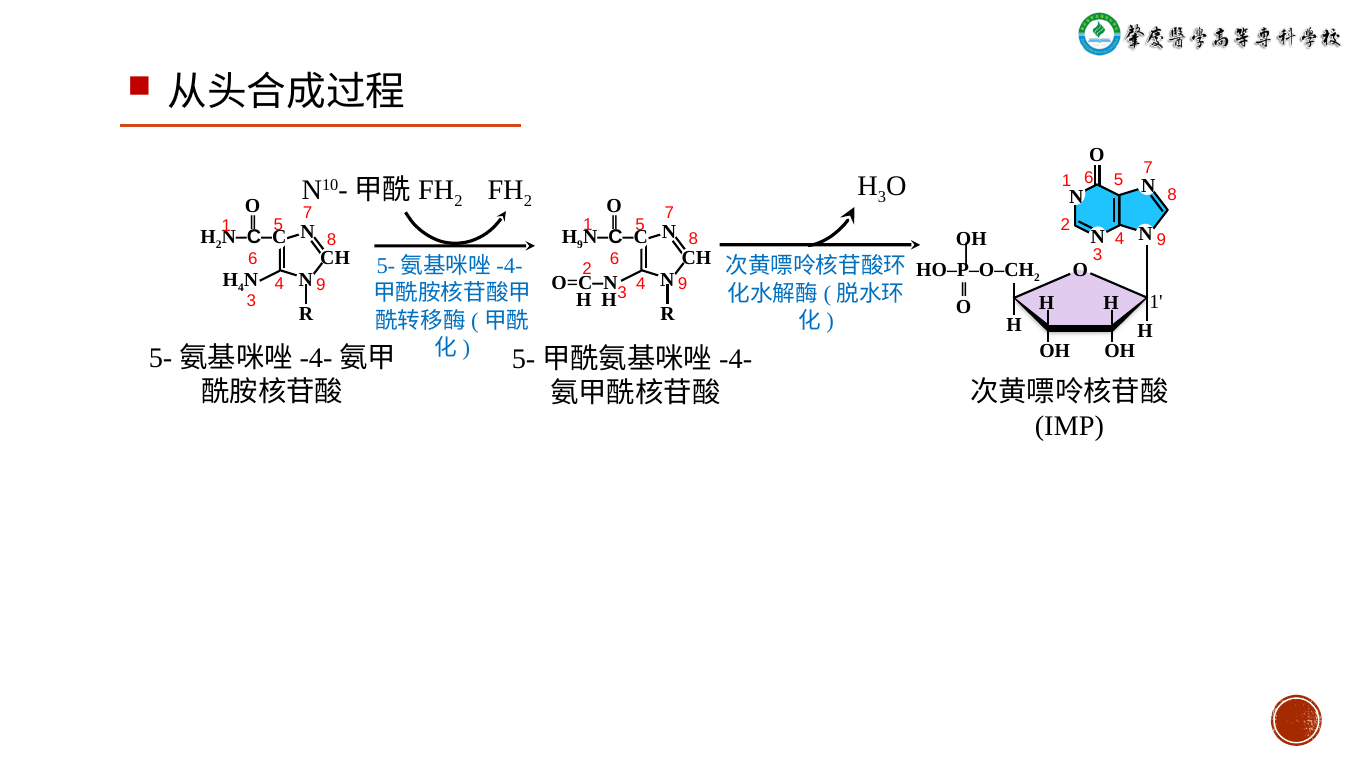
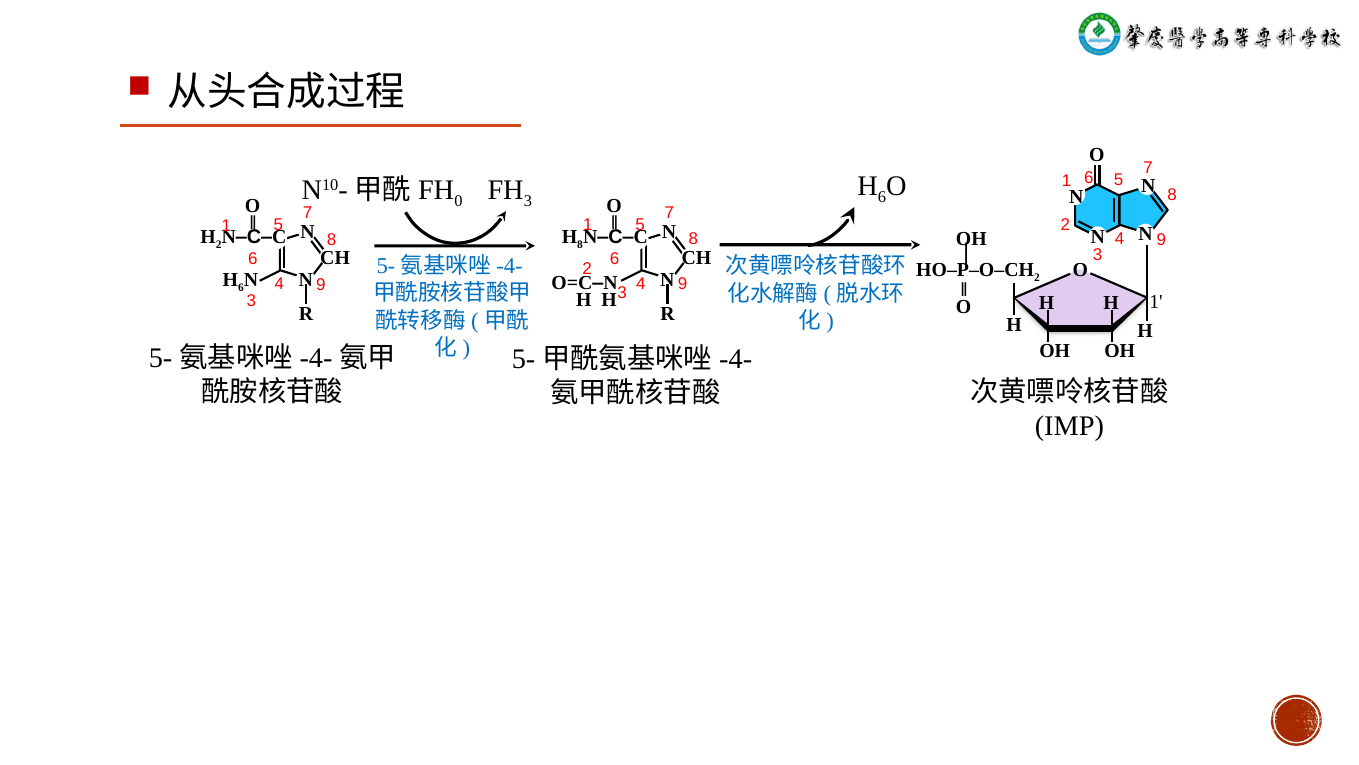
3 at (882, 197): 3 -> 6
2 at (458, 201): 2 -> 0
2 at (528, 201): 2 -> 3
H 9: 9 -> 8
4 at (241, 287): 4 -> 6
